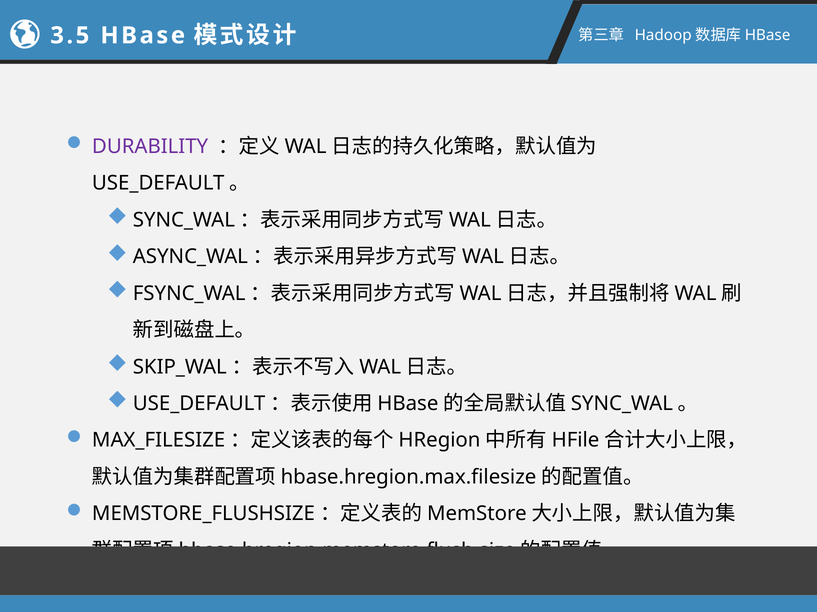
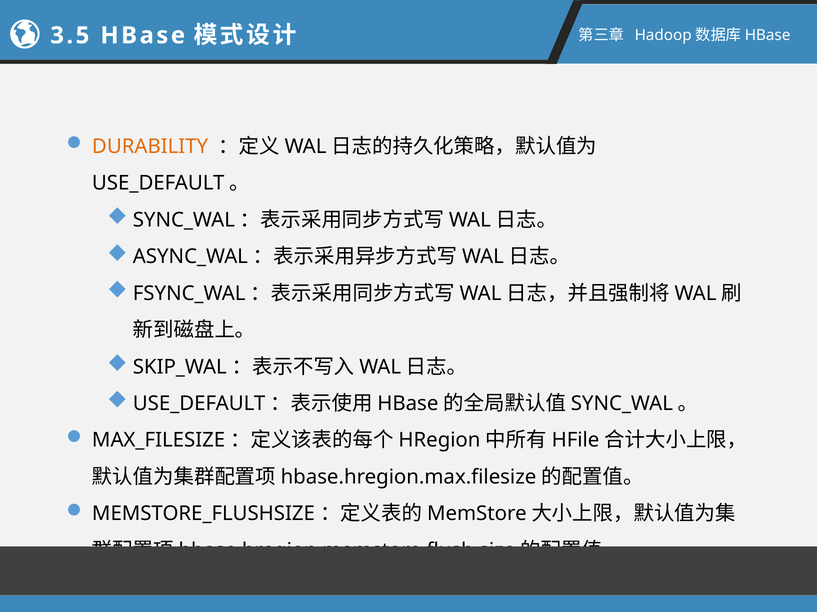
DURABILITY colour: purple -> orange
